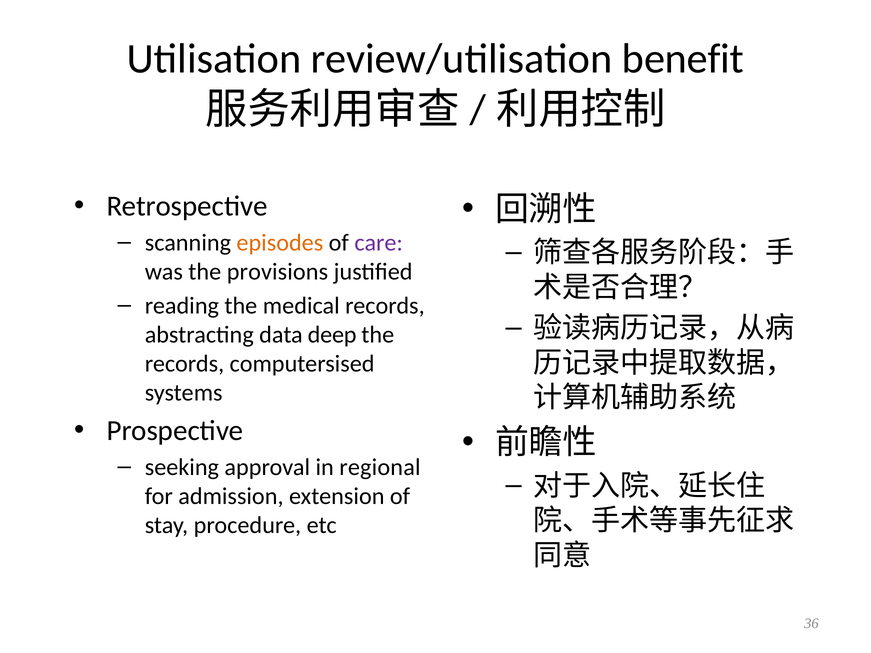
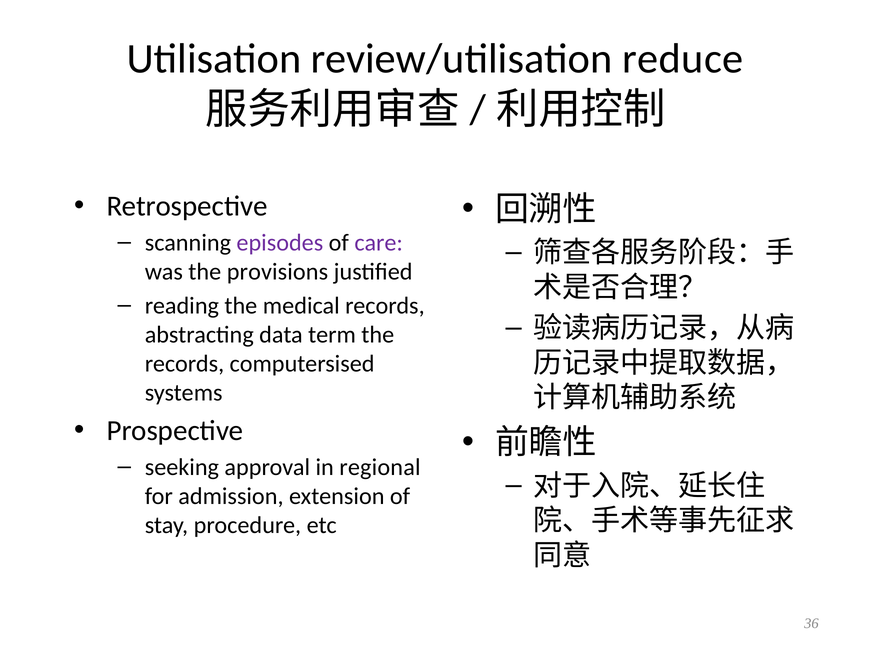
benefit: benefit -> reduce
episodes colour: orange -> purple
deep: deep -> term
